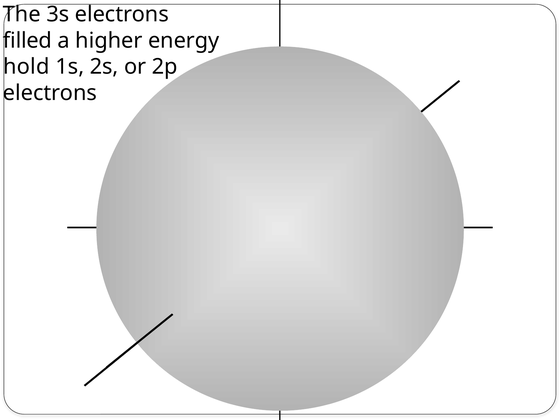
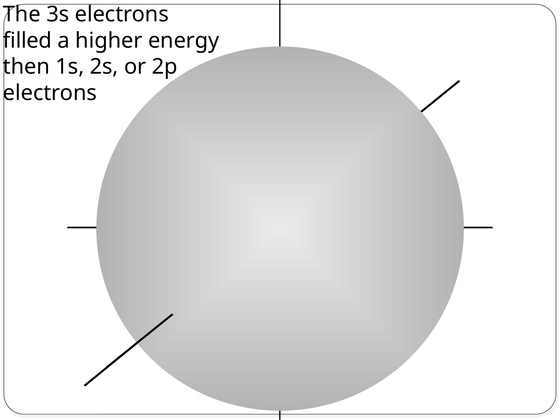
hold: hold -> then
